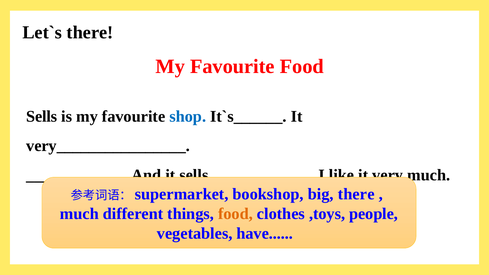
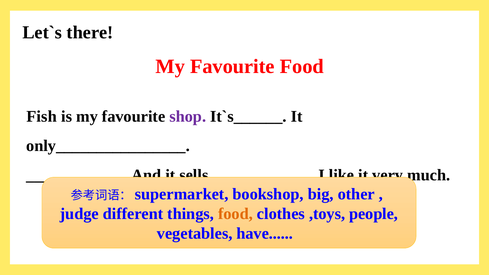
Sells: Sells -> Fish
shop colour: blue -> purple
very________________: very________________ -> only________________
big there: there -> other
much at (79, 214): much -> judge
